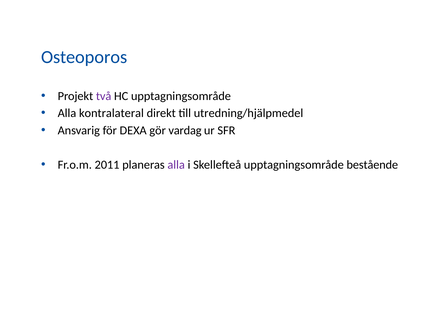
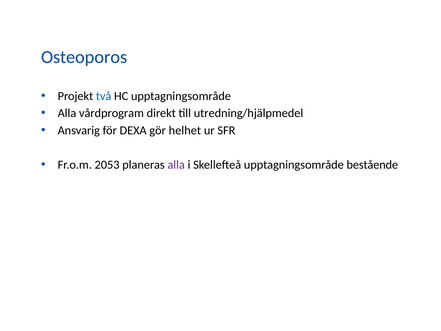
två colour: purple -> blue
kontralateral: kontralateral -> vårdprogram
vardag: vardag -> helhet
2011: 2011 -> 2053
